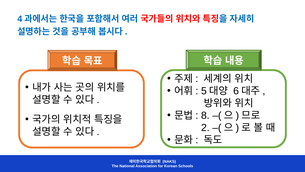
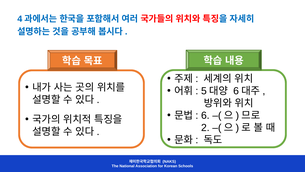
8 at (205, 115): 8 -> 6
